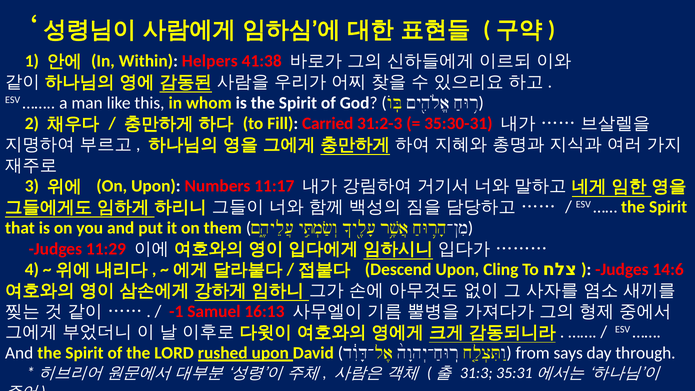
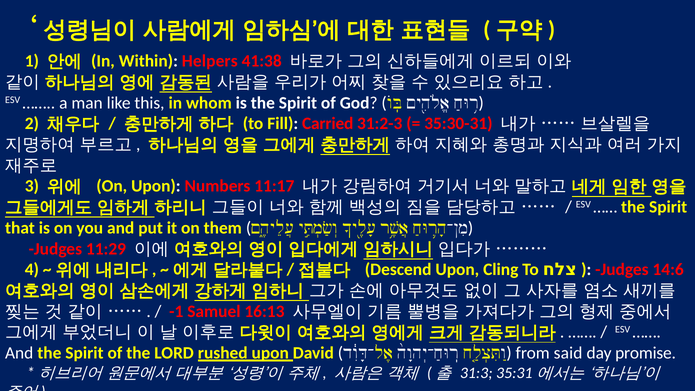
says: says -> said
through: through -> promise
